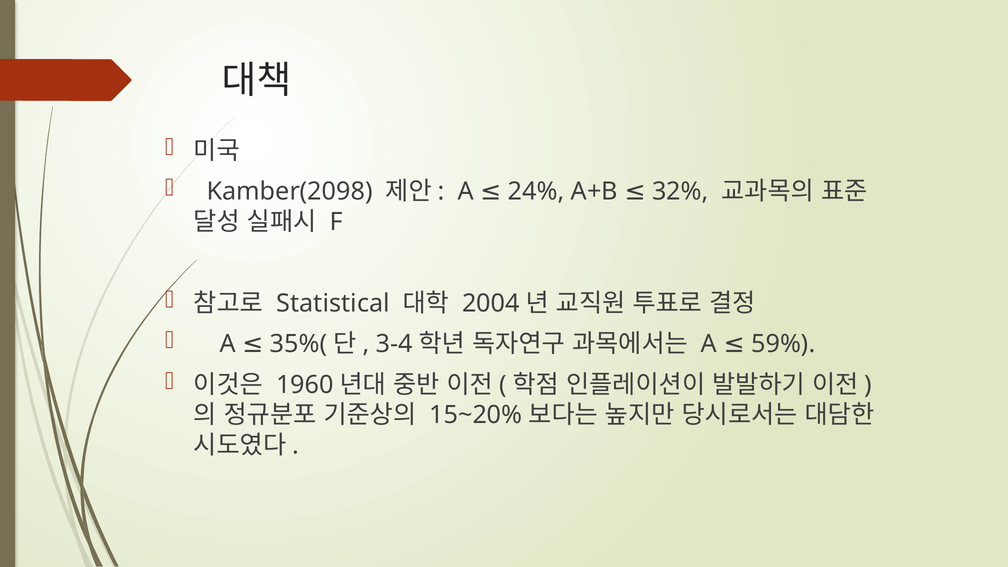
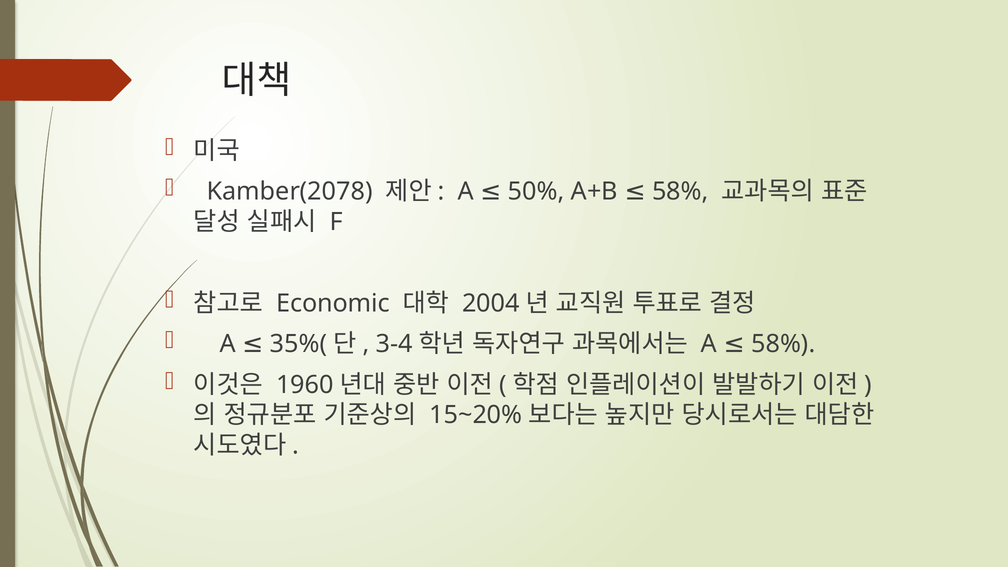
Kamber(2098: Kamber(2098 -> Kamber(2078
24%: 24% -> 50%
A+B 32%: 32% -> 58%
Statistical: Statistical -> Economic
A 59%: 59% -> 58%
